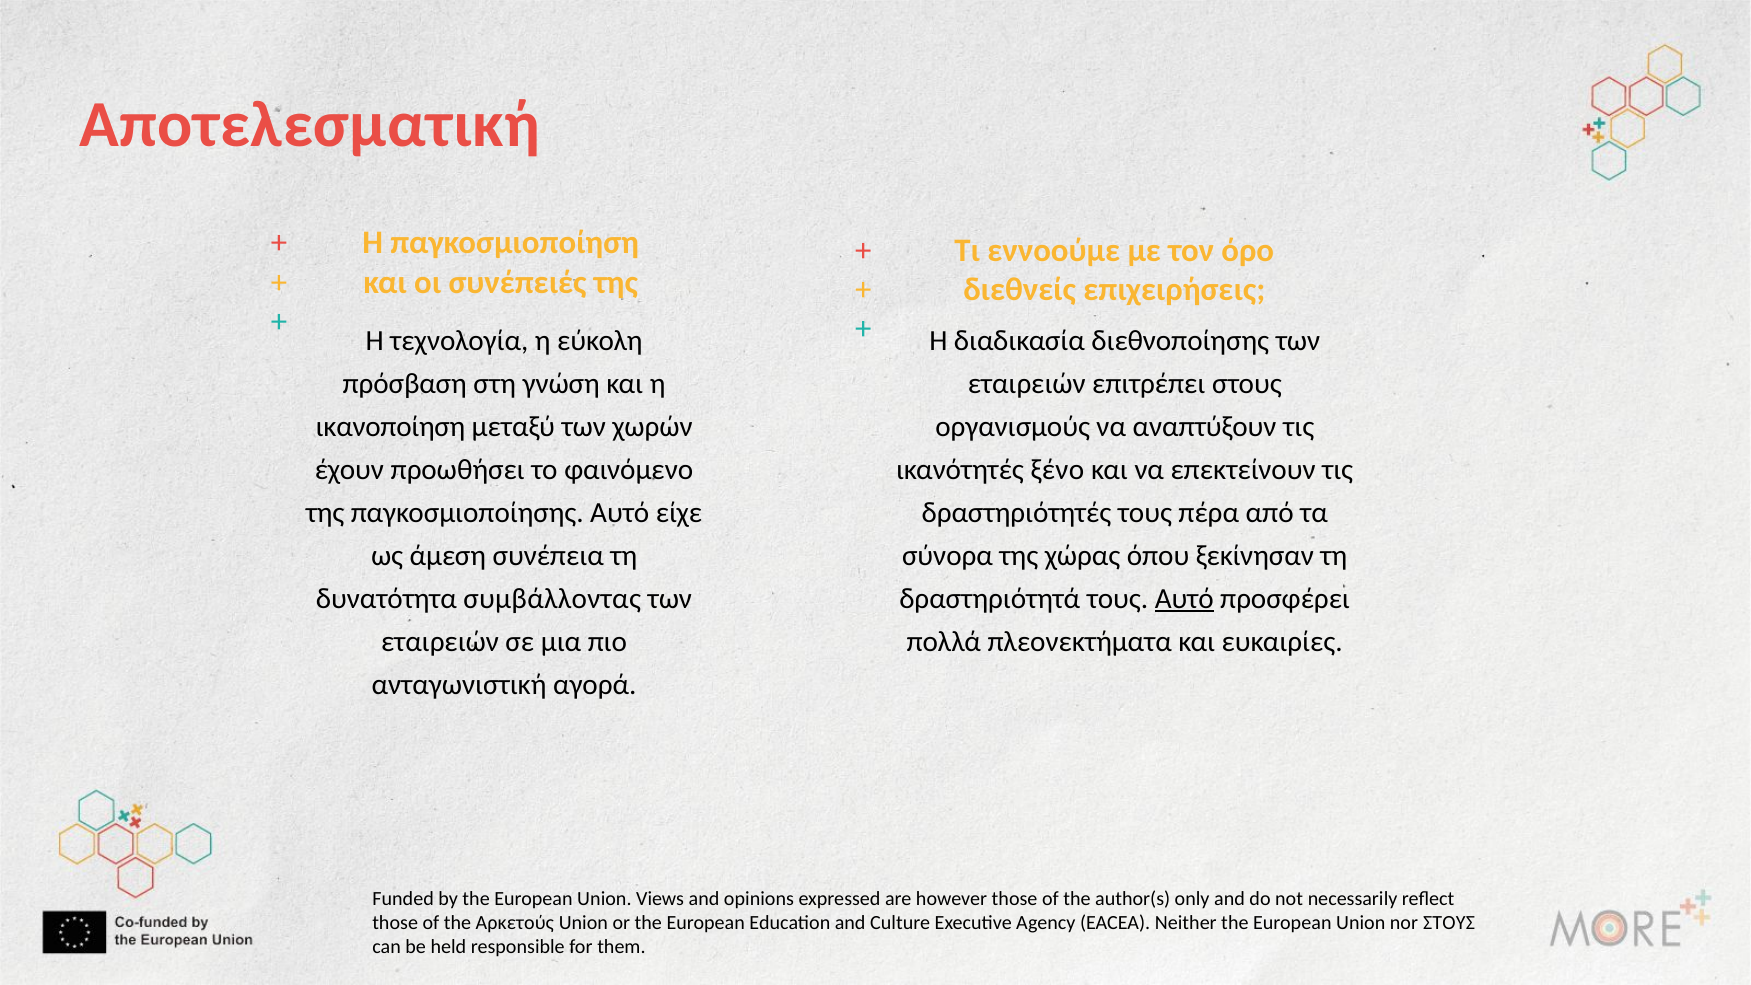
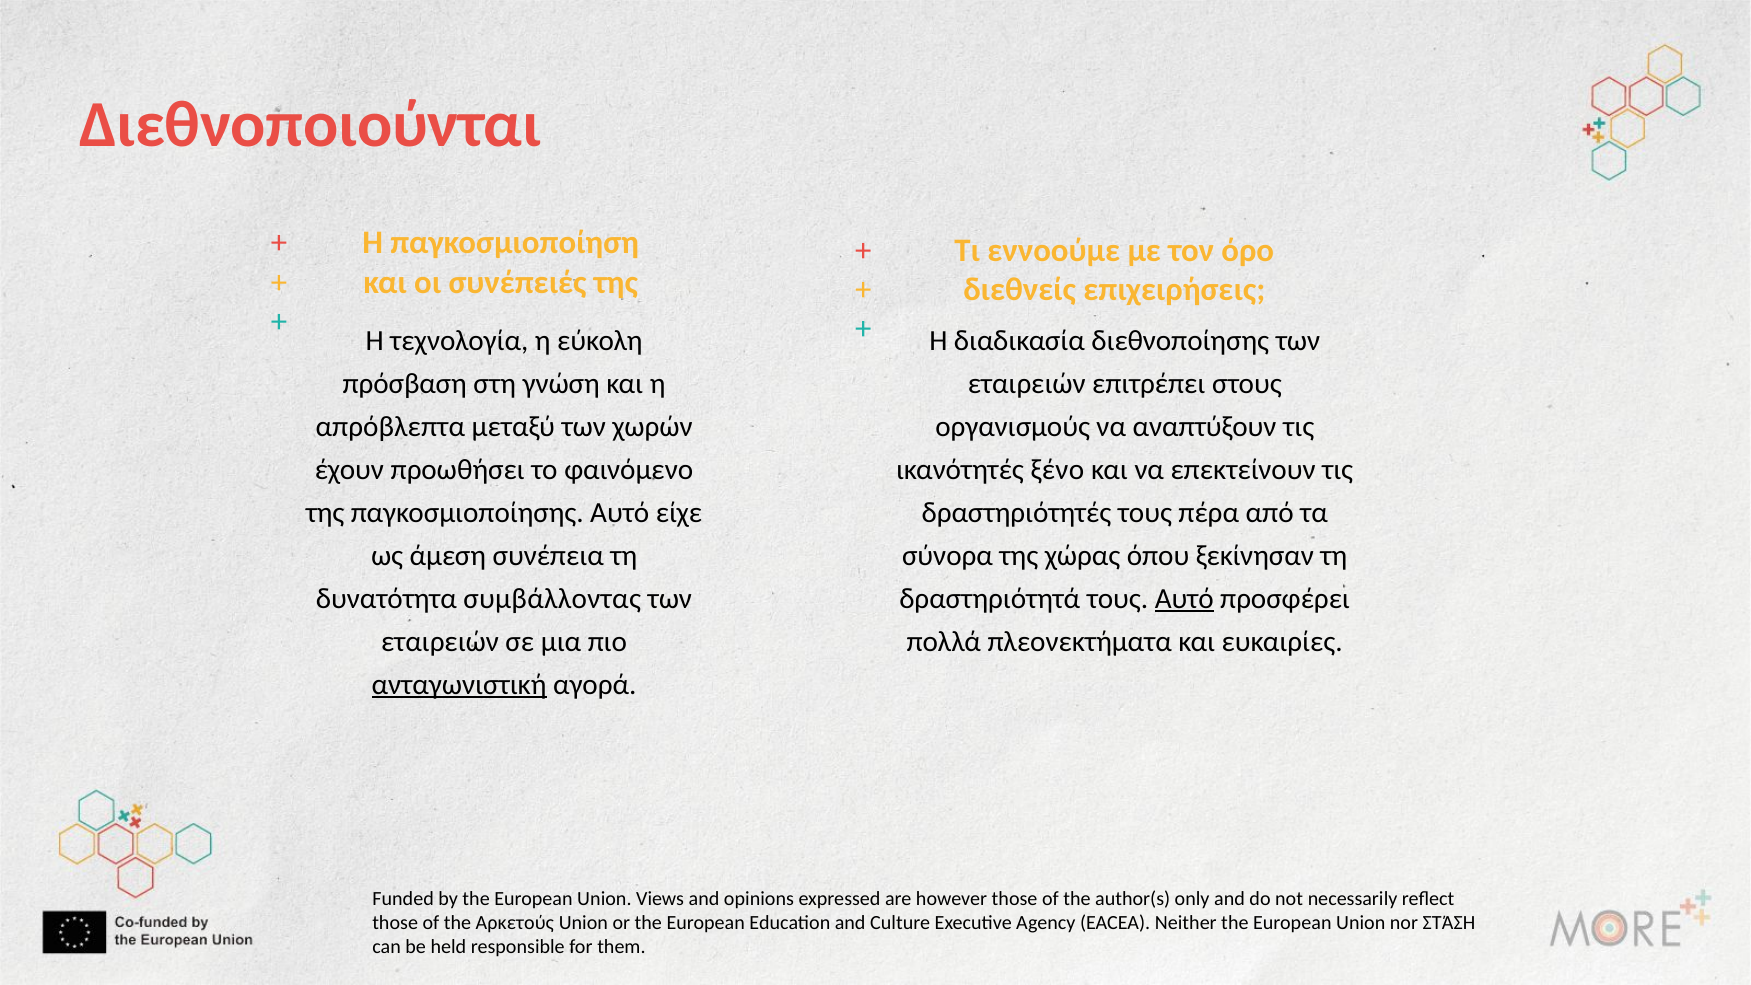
Αποτελεσματική: Αποτελεσματική -> Διεθνοποιούνται
ικανοποίηση: ικανοποίηση -> απρόβλεπτα
ανταγωνιστική underline: none -> present
nor ΣΤΟΥΣ: ΣΤΟΥΣ -> ΣΤΆΣΗ
